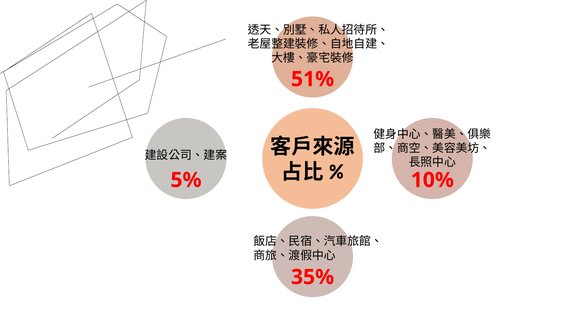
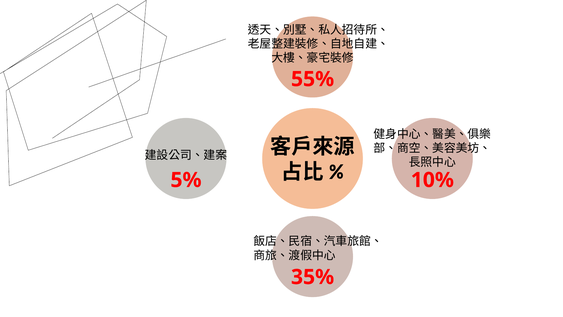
51%: 51% -> 55%
